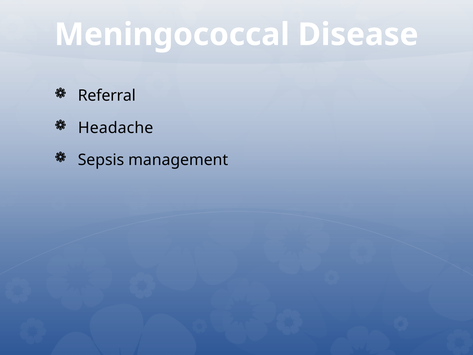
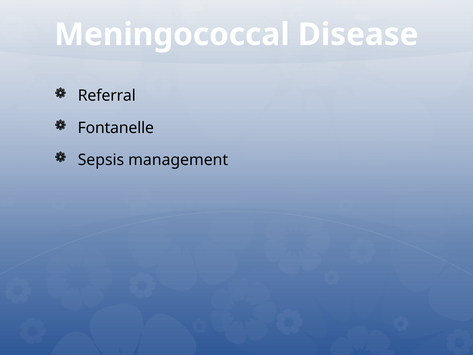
Headache: Headache -> Fontanelle
